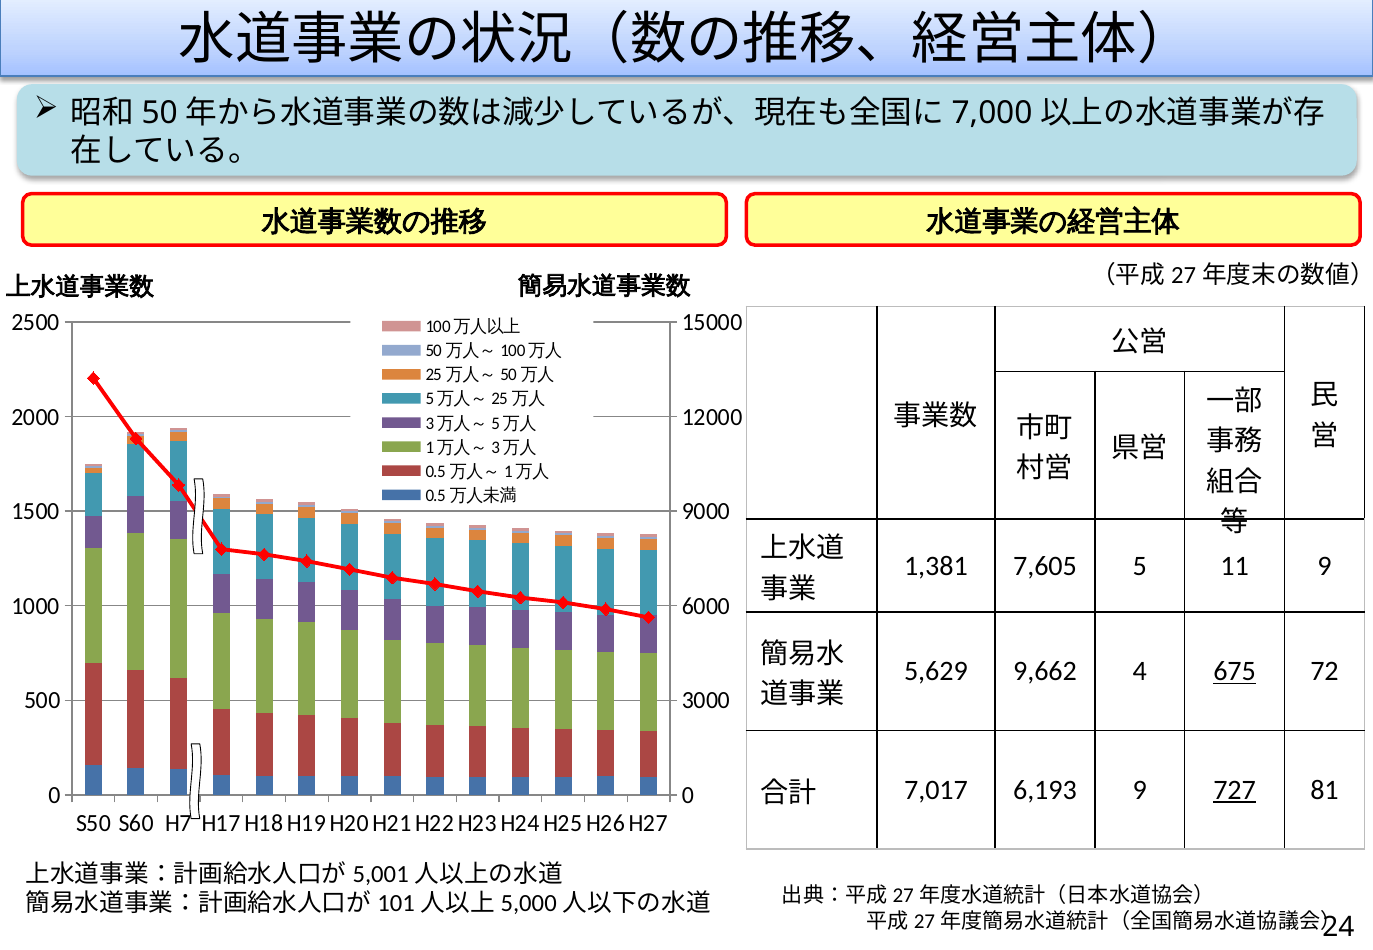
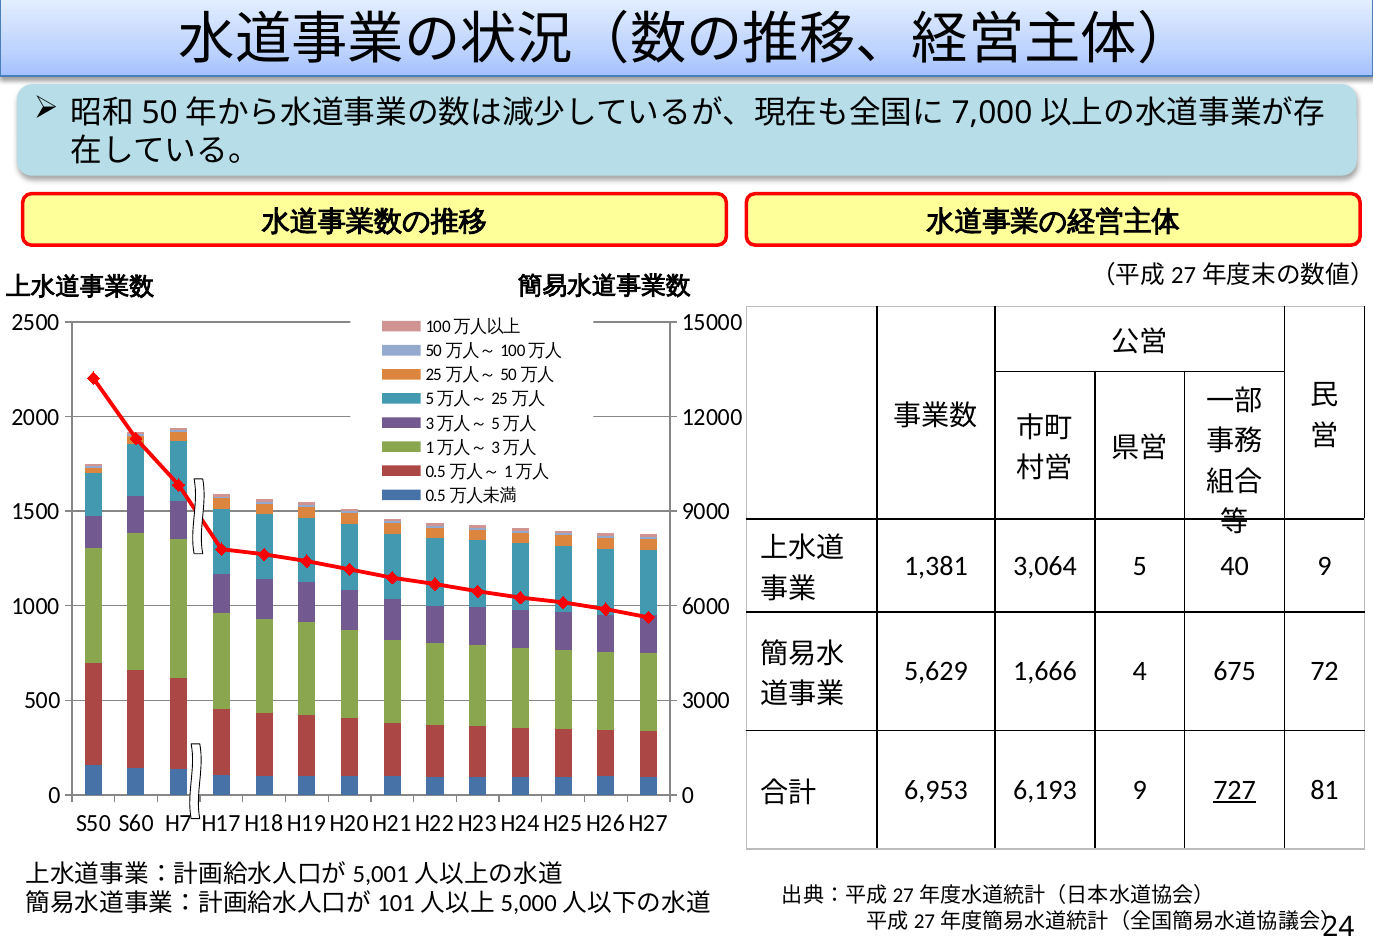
7,605: 7,605 -> 3,064
11: 11 -> 40
9,662: 9,662 -> 1,666
675 underline: present -> none
7,017: 7,017 -> 6,953
